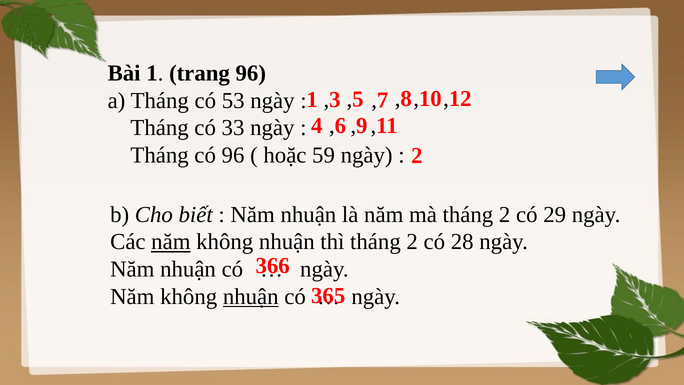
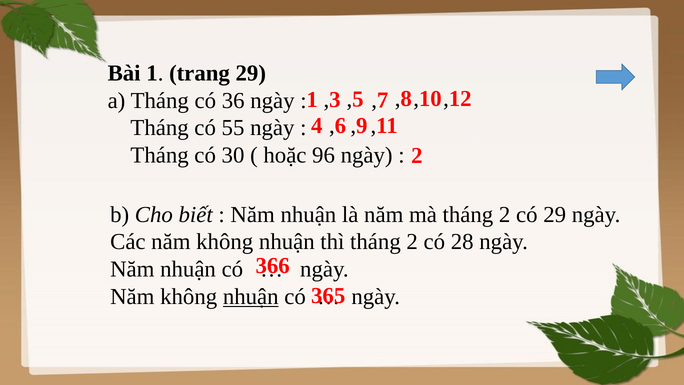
trang 96: 96 -> 29
53: 53 -> 36
33: 33 -> 55
có 96: 96 -> 30
59: 59 -> 96
năm at (171, 242) underline: present -> none
